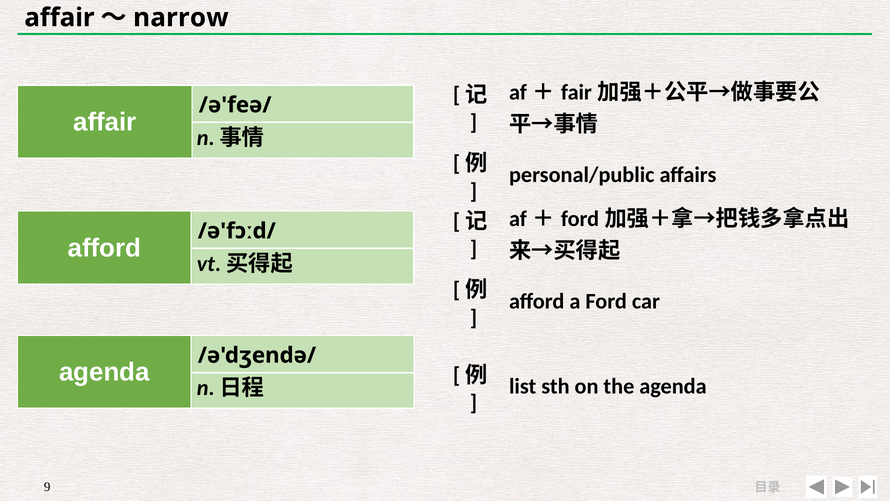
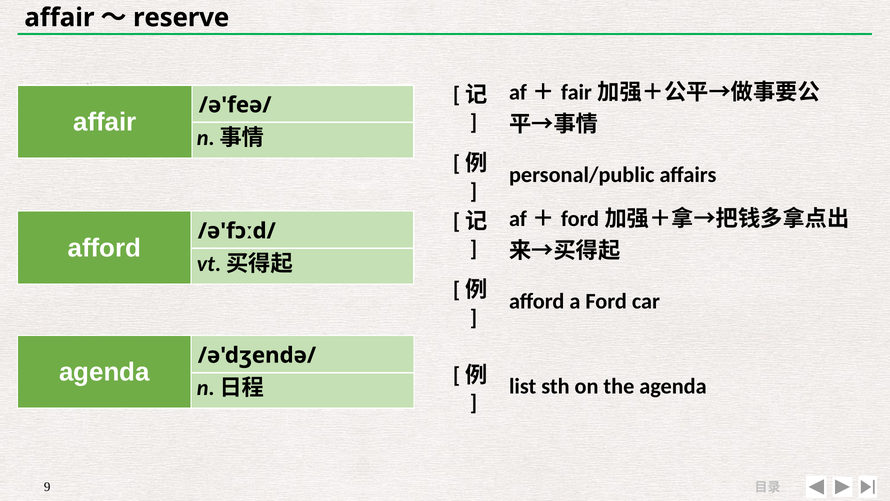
narrow: narrow -> reserve
